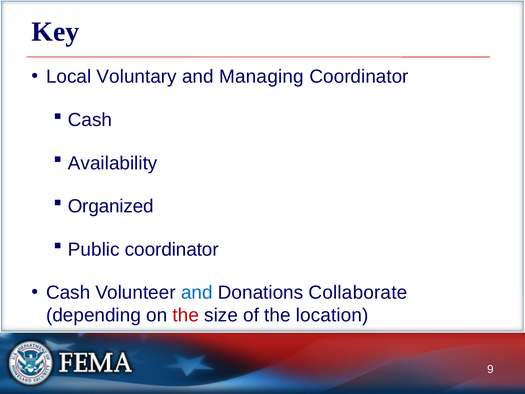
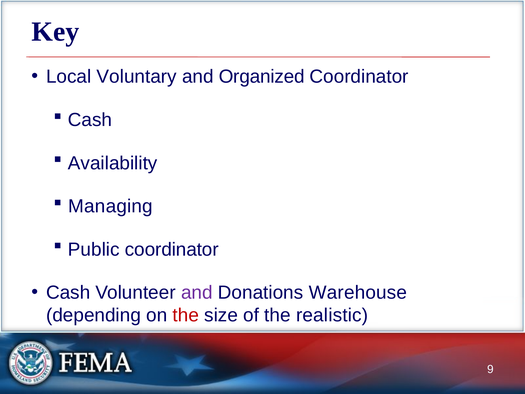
Managing: Managing -> Organized
Organized: Organized -> Managing
and at (197, 292) colour: blue -> purple
Collaborate: Collaborate -> Warehouse
location: location -> realistic
